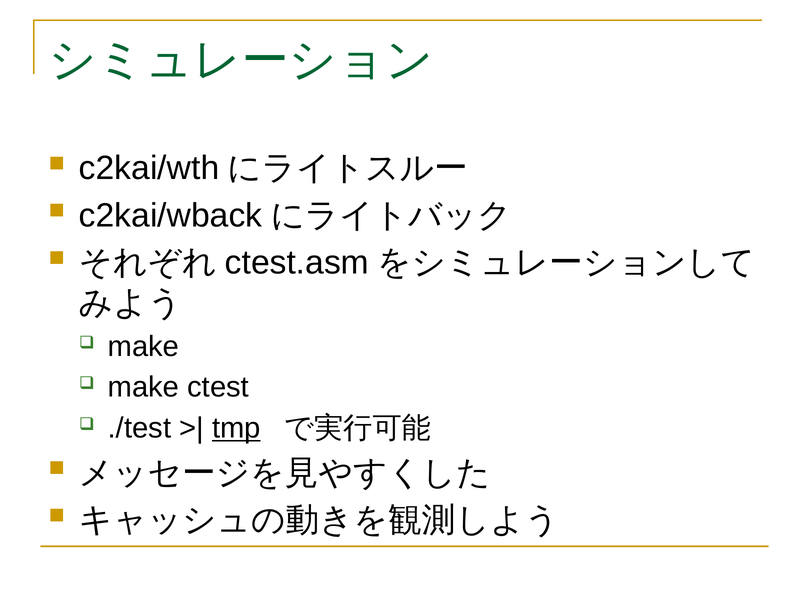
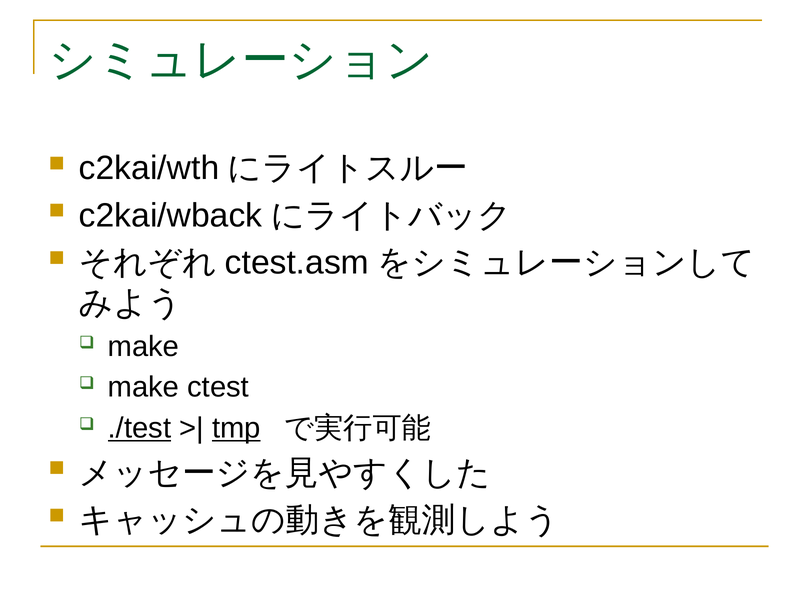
./test underline: none -> present
